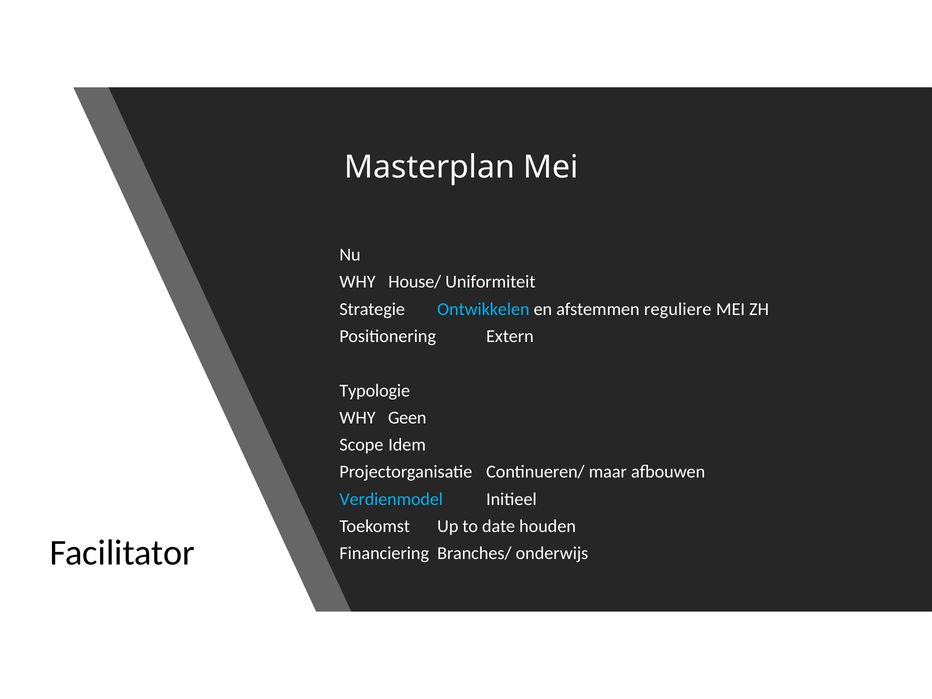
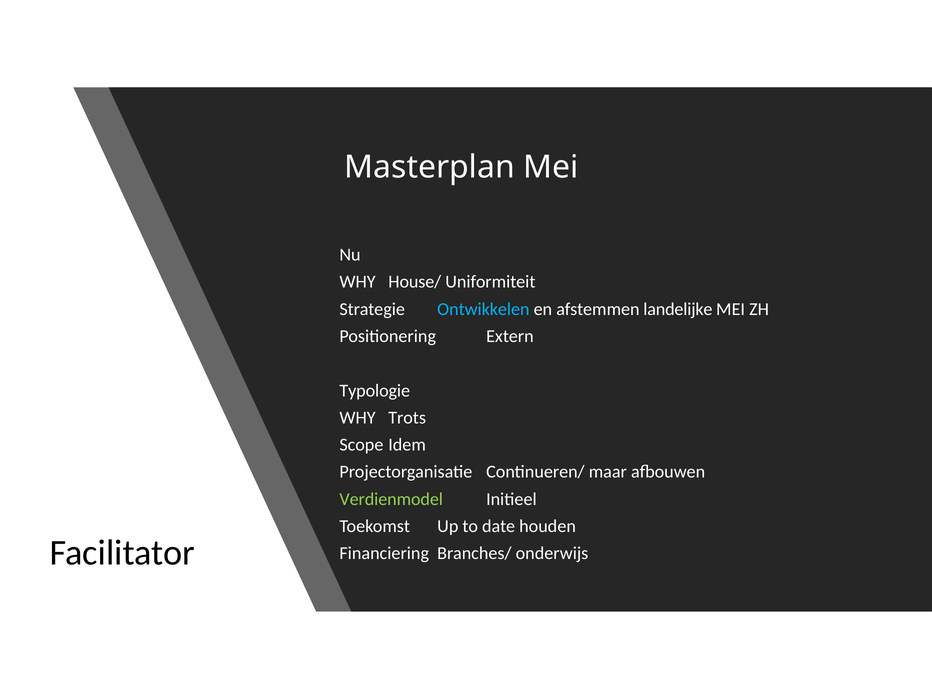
reguliere: reguliere -> landelijke
Geen: Geen -> Trots
Verdienmodel colour: light blue -> light green
